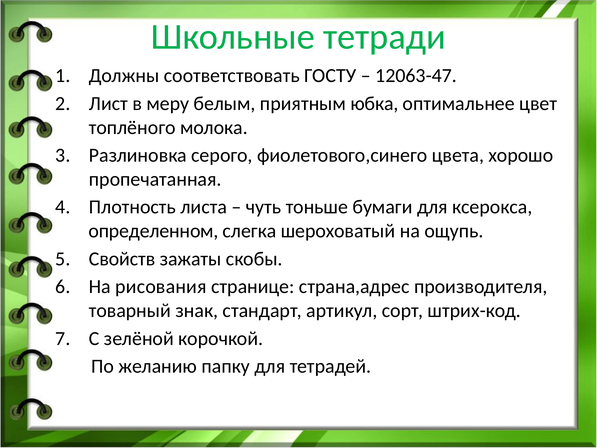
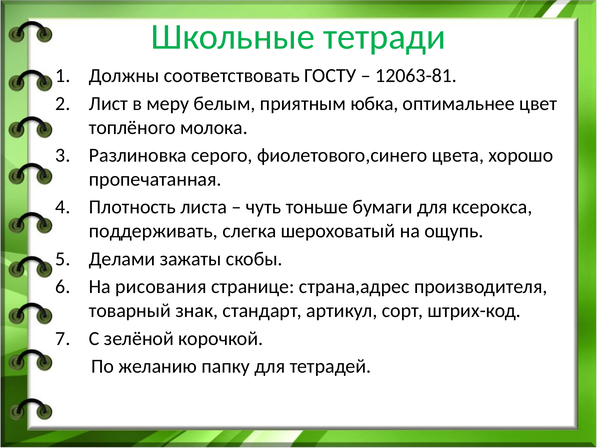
12063-47: 12063-47 -> 12063-81
определенном: определенном -> поддерживать
Свойств: Свойств -> Делами
